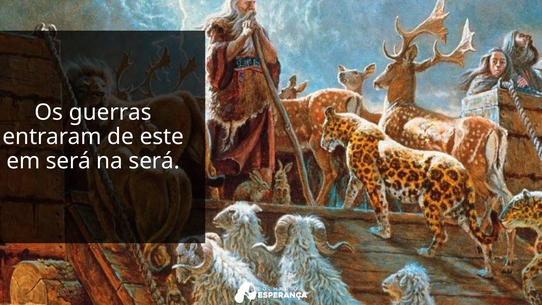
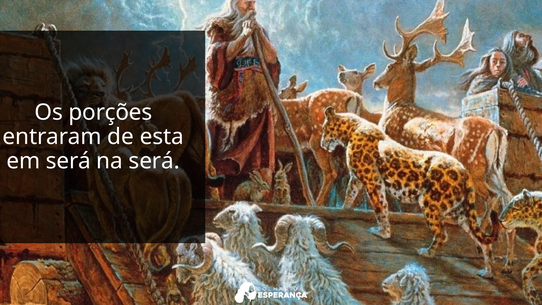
guerras: guerras -> porções
este: este -> esta
